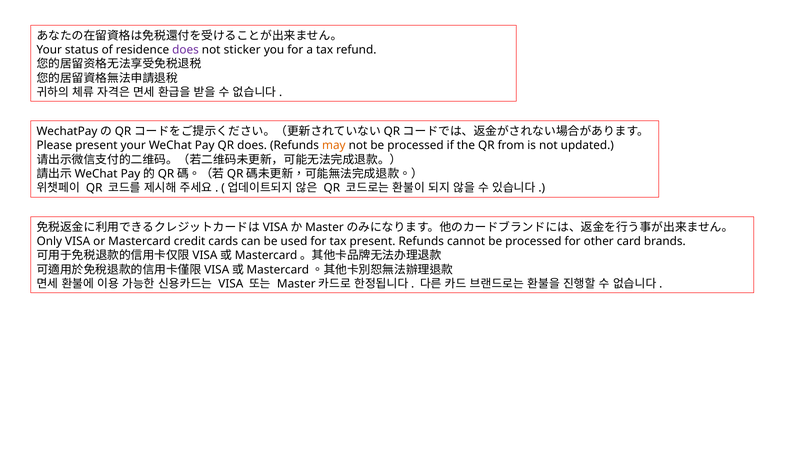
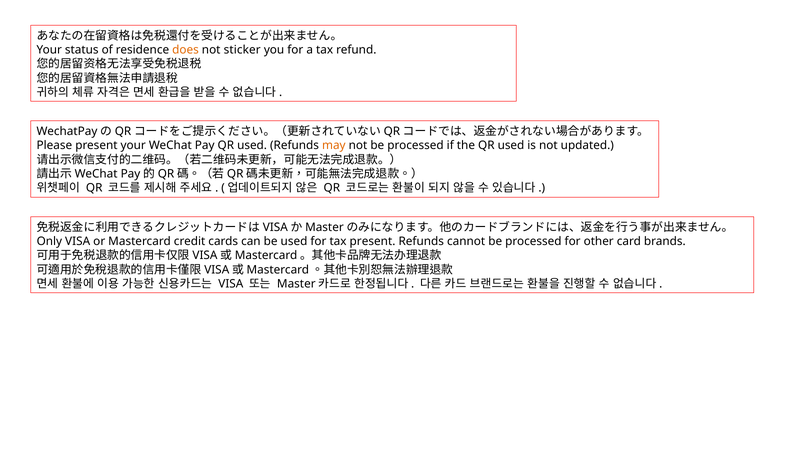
does at (186, 50) colour: purple -> orange
Pay QR does: does -> used
the QR from: from -> used
